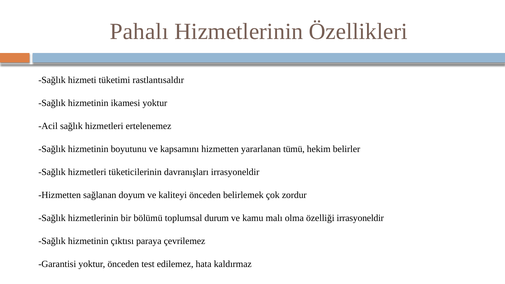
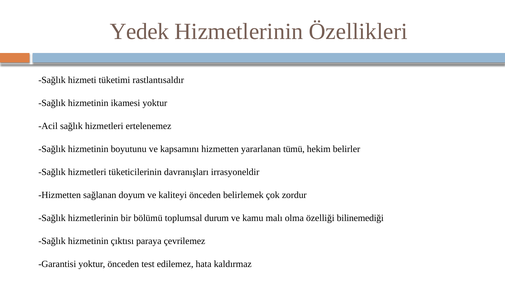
Pahalı: Pahalı -> Yedek
özelliği irrasyoneldir: irrasyoneldir -> bilinemediği
